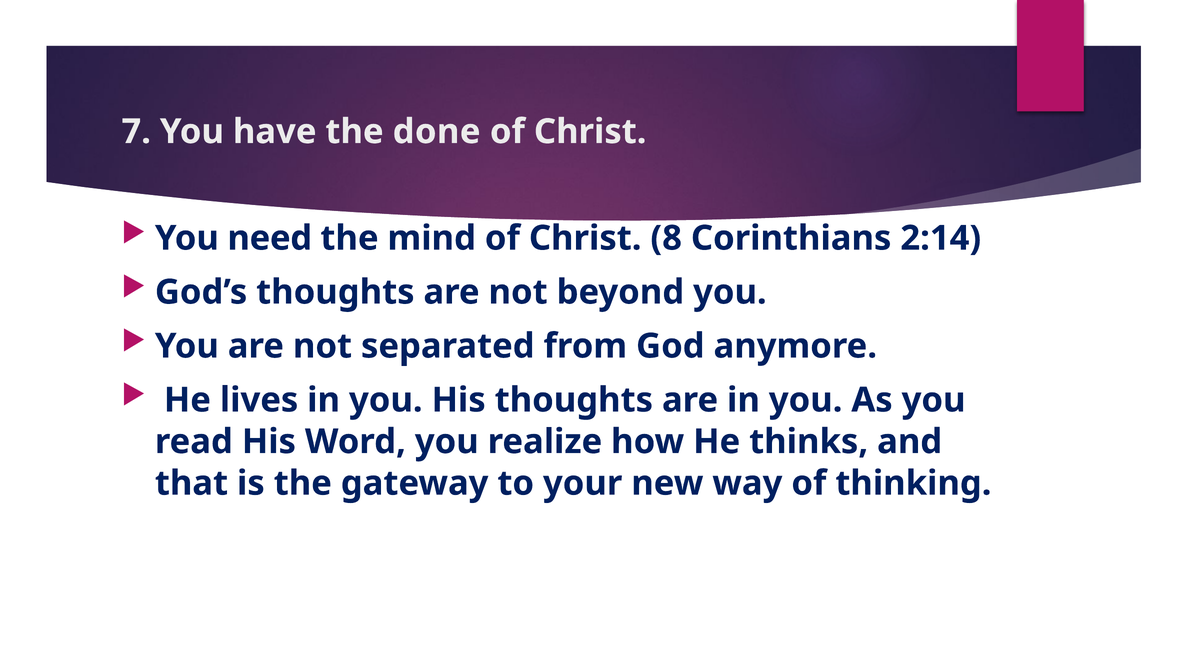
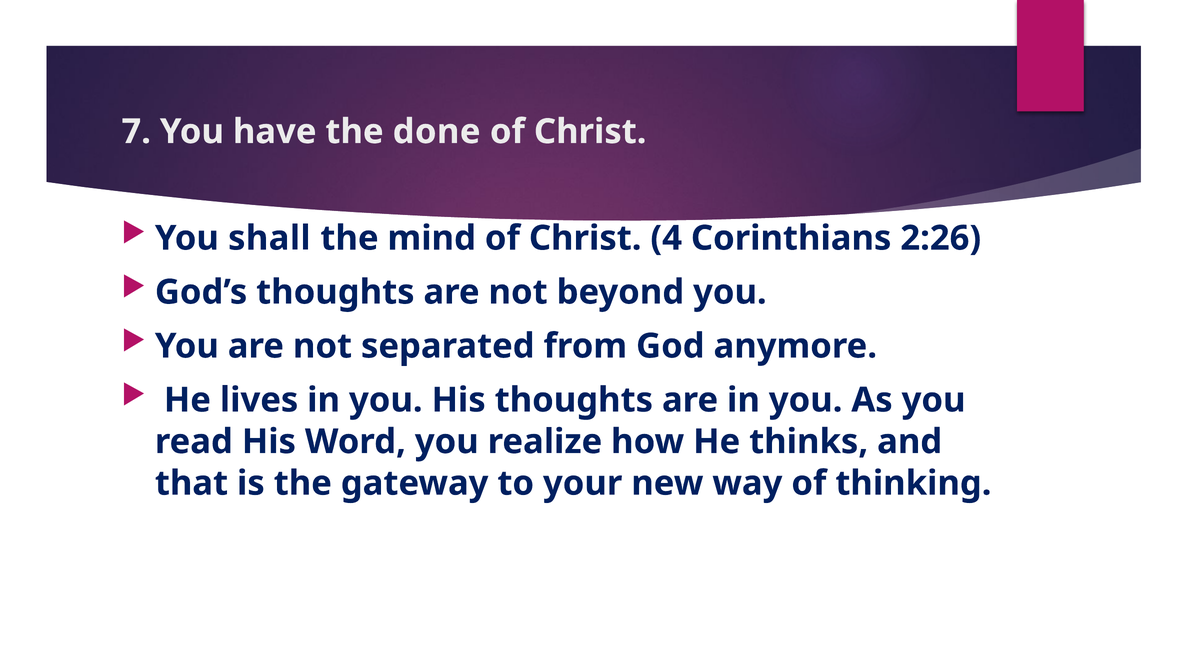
need: need -> shall
8: 8 -> 4
2:14: 2:14 -> 2:26
